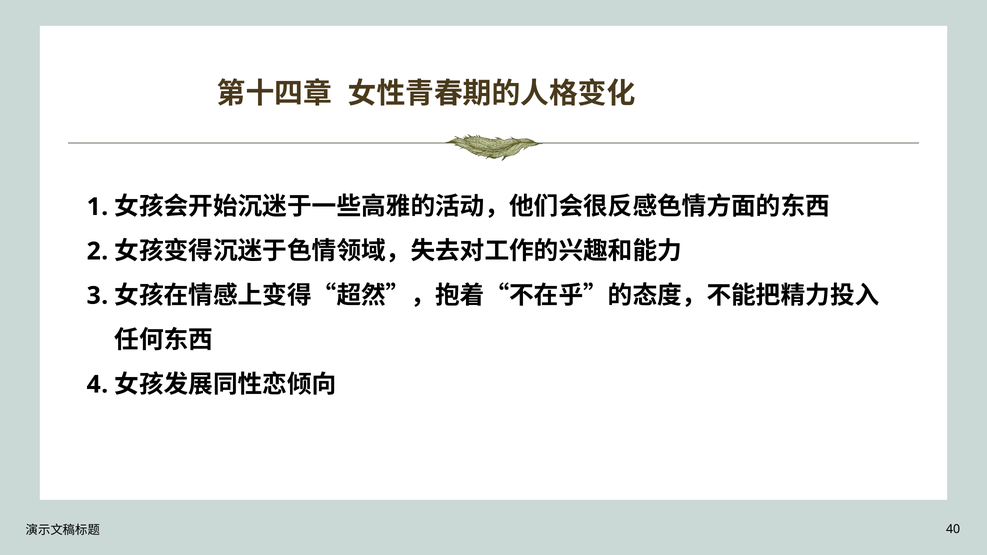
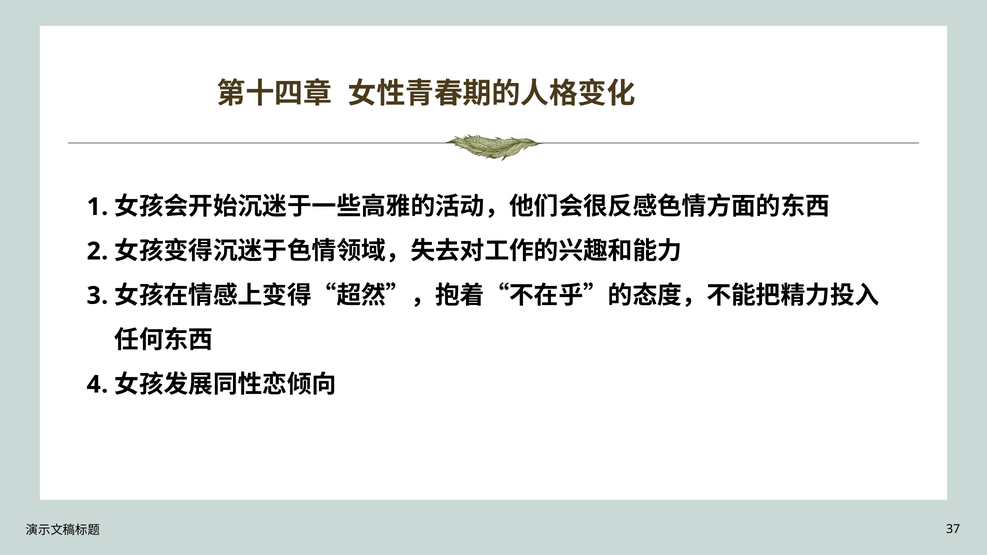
40: 40 -> 37
